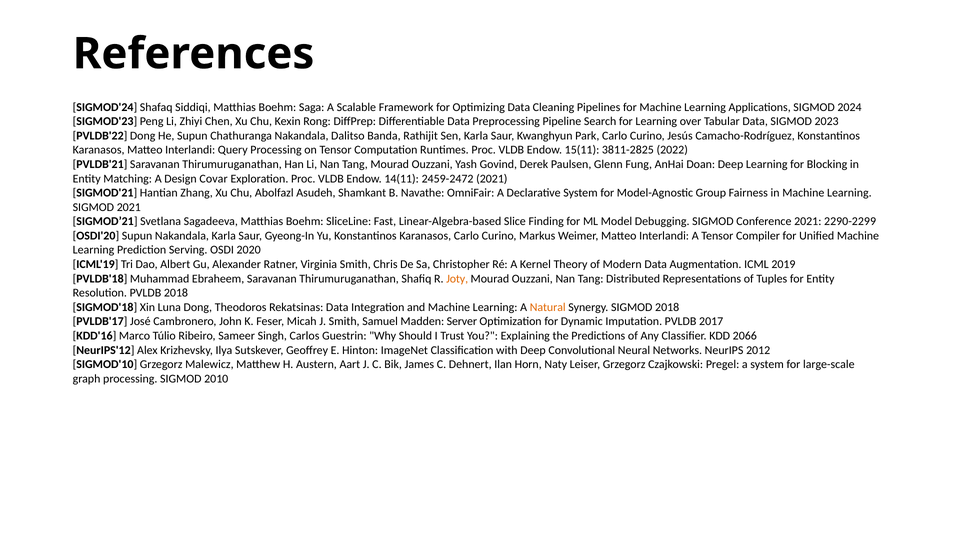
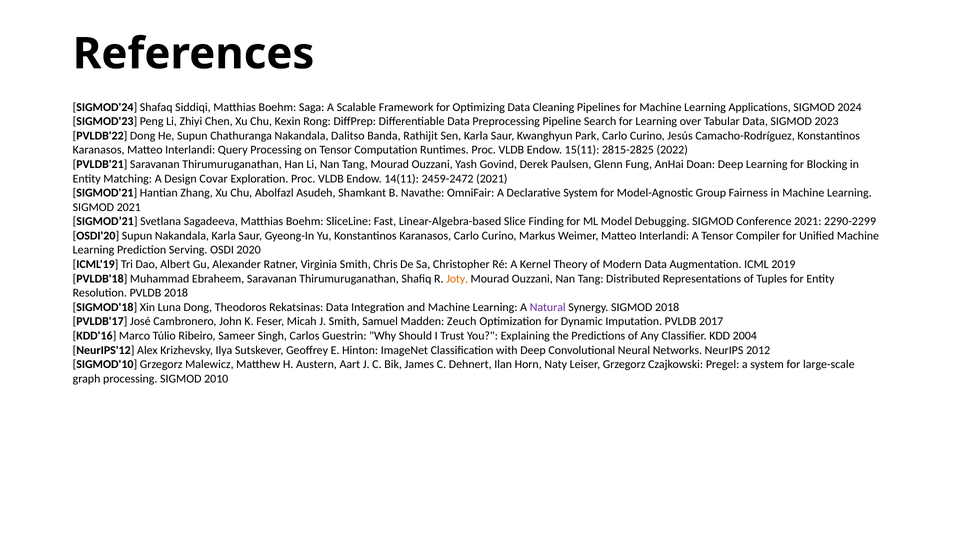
3811-2825: 3811-2825 -> 2815-2825
Natural colour: orange -> purple
Server: Server -> Zeuch
2066: 2066 -> 2004
